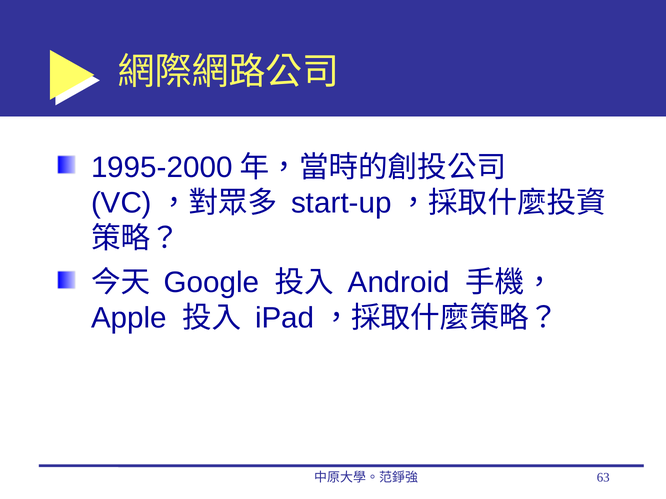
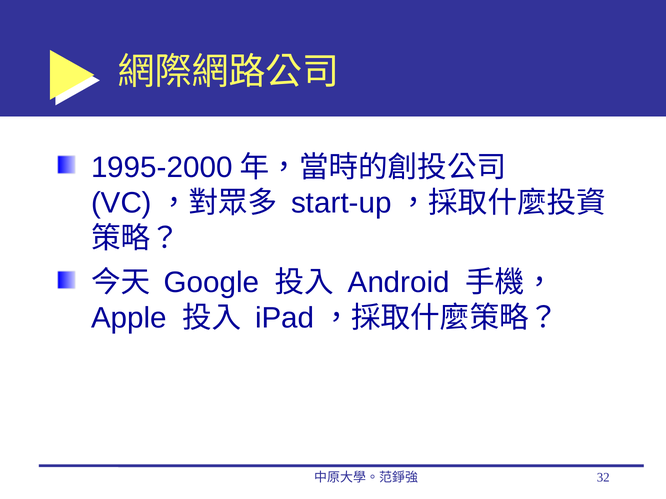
63: 63 -> 32
